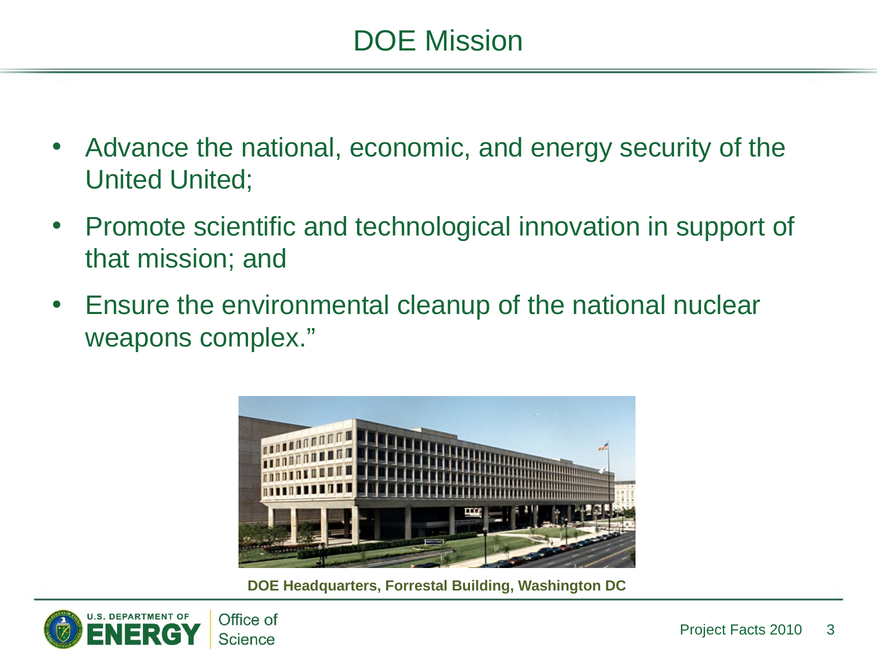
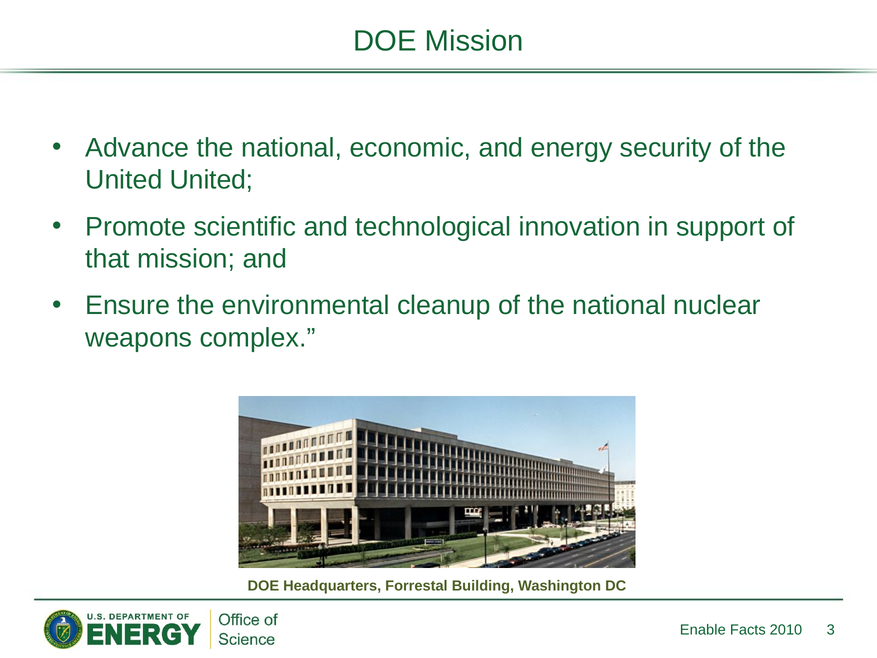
Project: Project -> Enable
